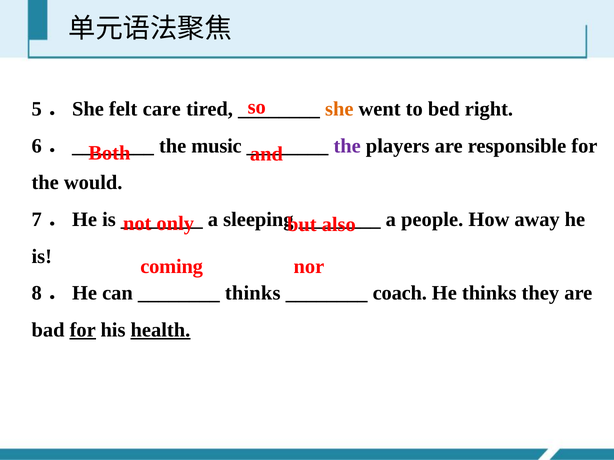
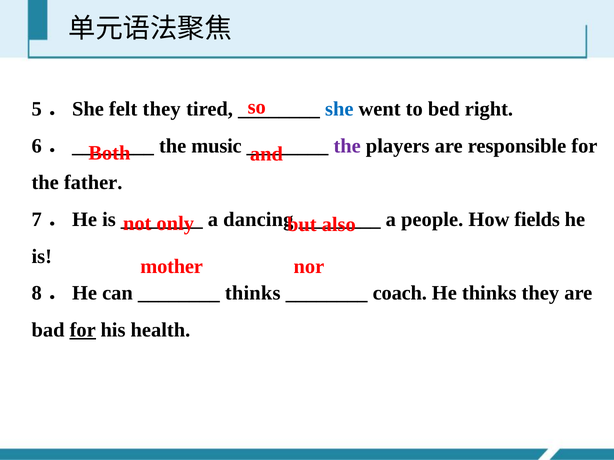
felt care: care -> they
she colour: orange -> blue
would: would -> father
sleeping: sleeping -> dancing
away: away -> fields
coming: coming -> mother
health underline: present -> none
